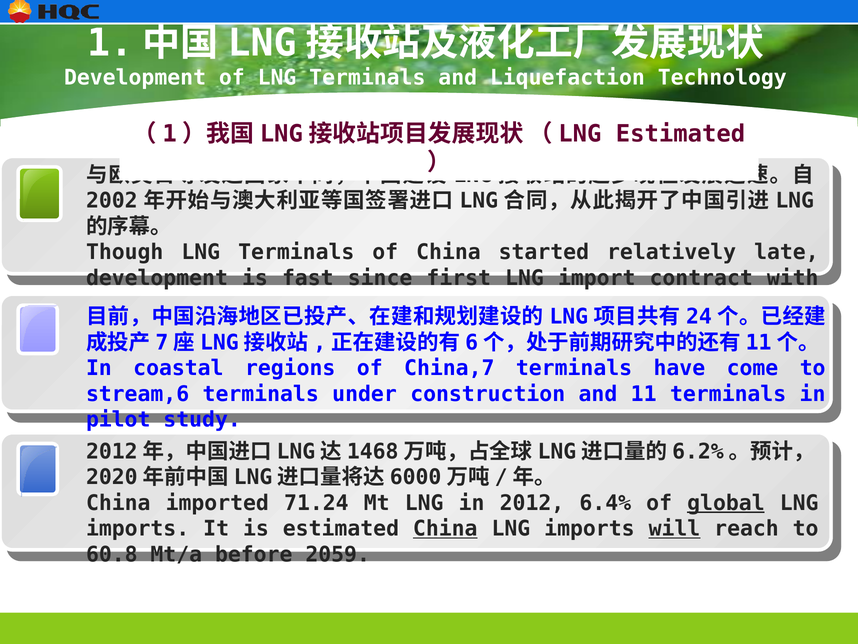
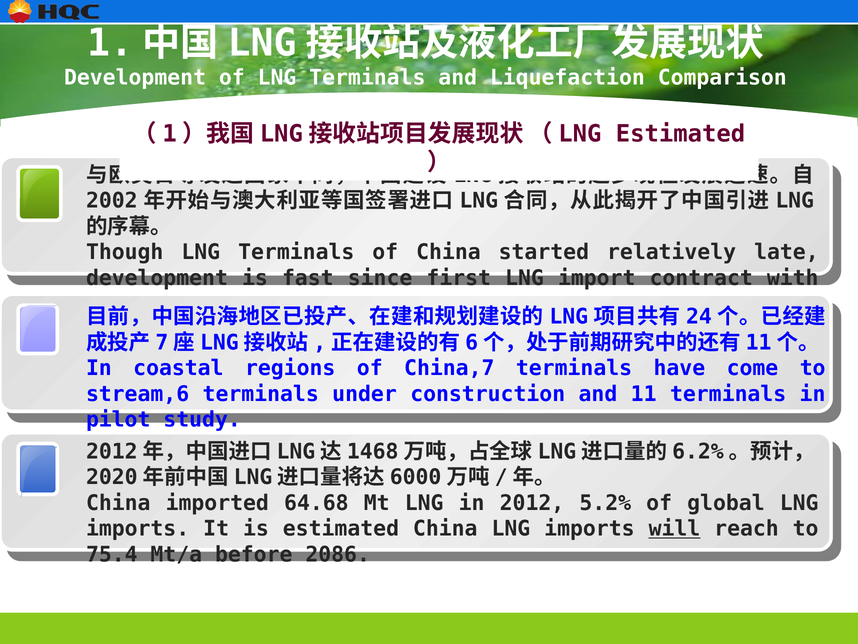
Technology: Technology -> Comparison
71.24: 71.24 -> 64.68
6.4%: 6.4% -> 5.2%
global underline: present -> none
China at (445, 528) underline: present -> none
60.8: 60.8 -> 75.4
2059: 2059 -> 2086
